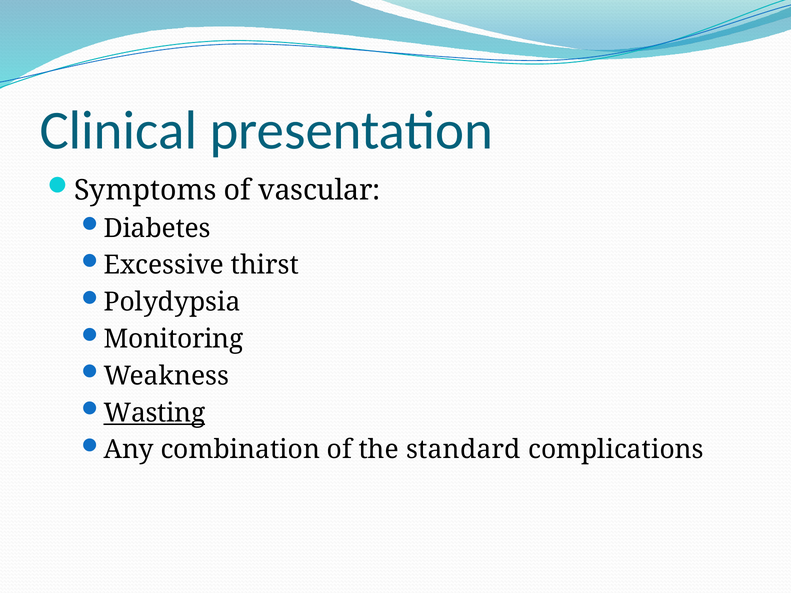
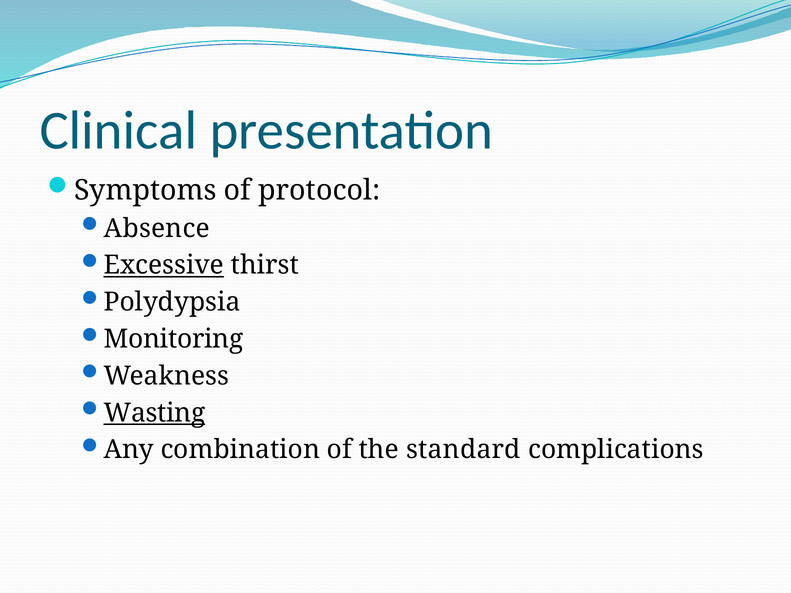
vascular: vascular -> protocol
Diabetes: Diabetes -> Absence
Excessive underline: none -> present
